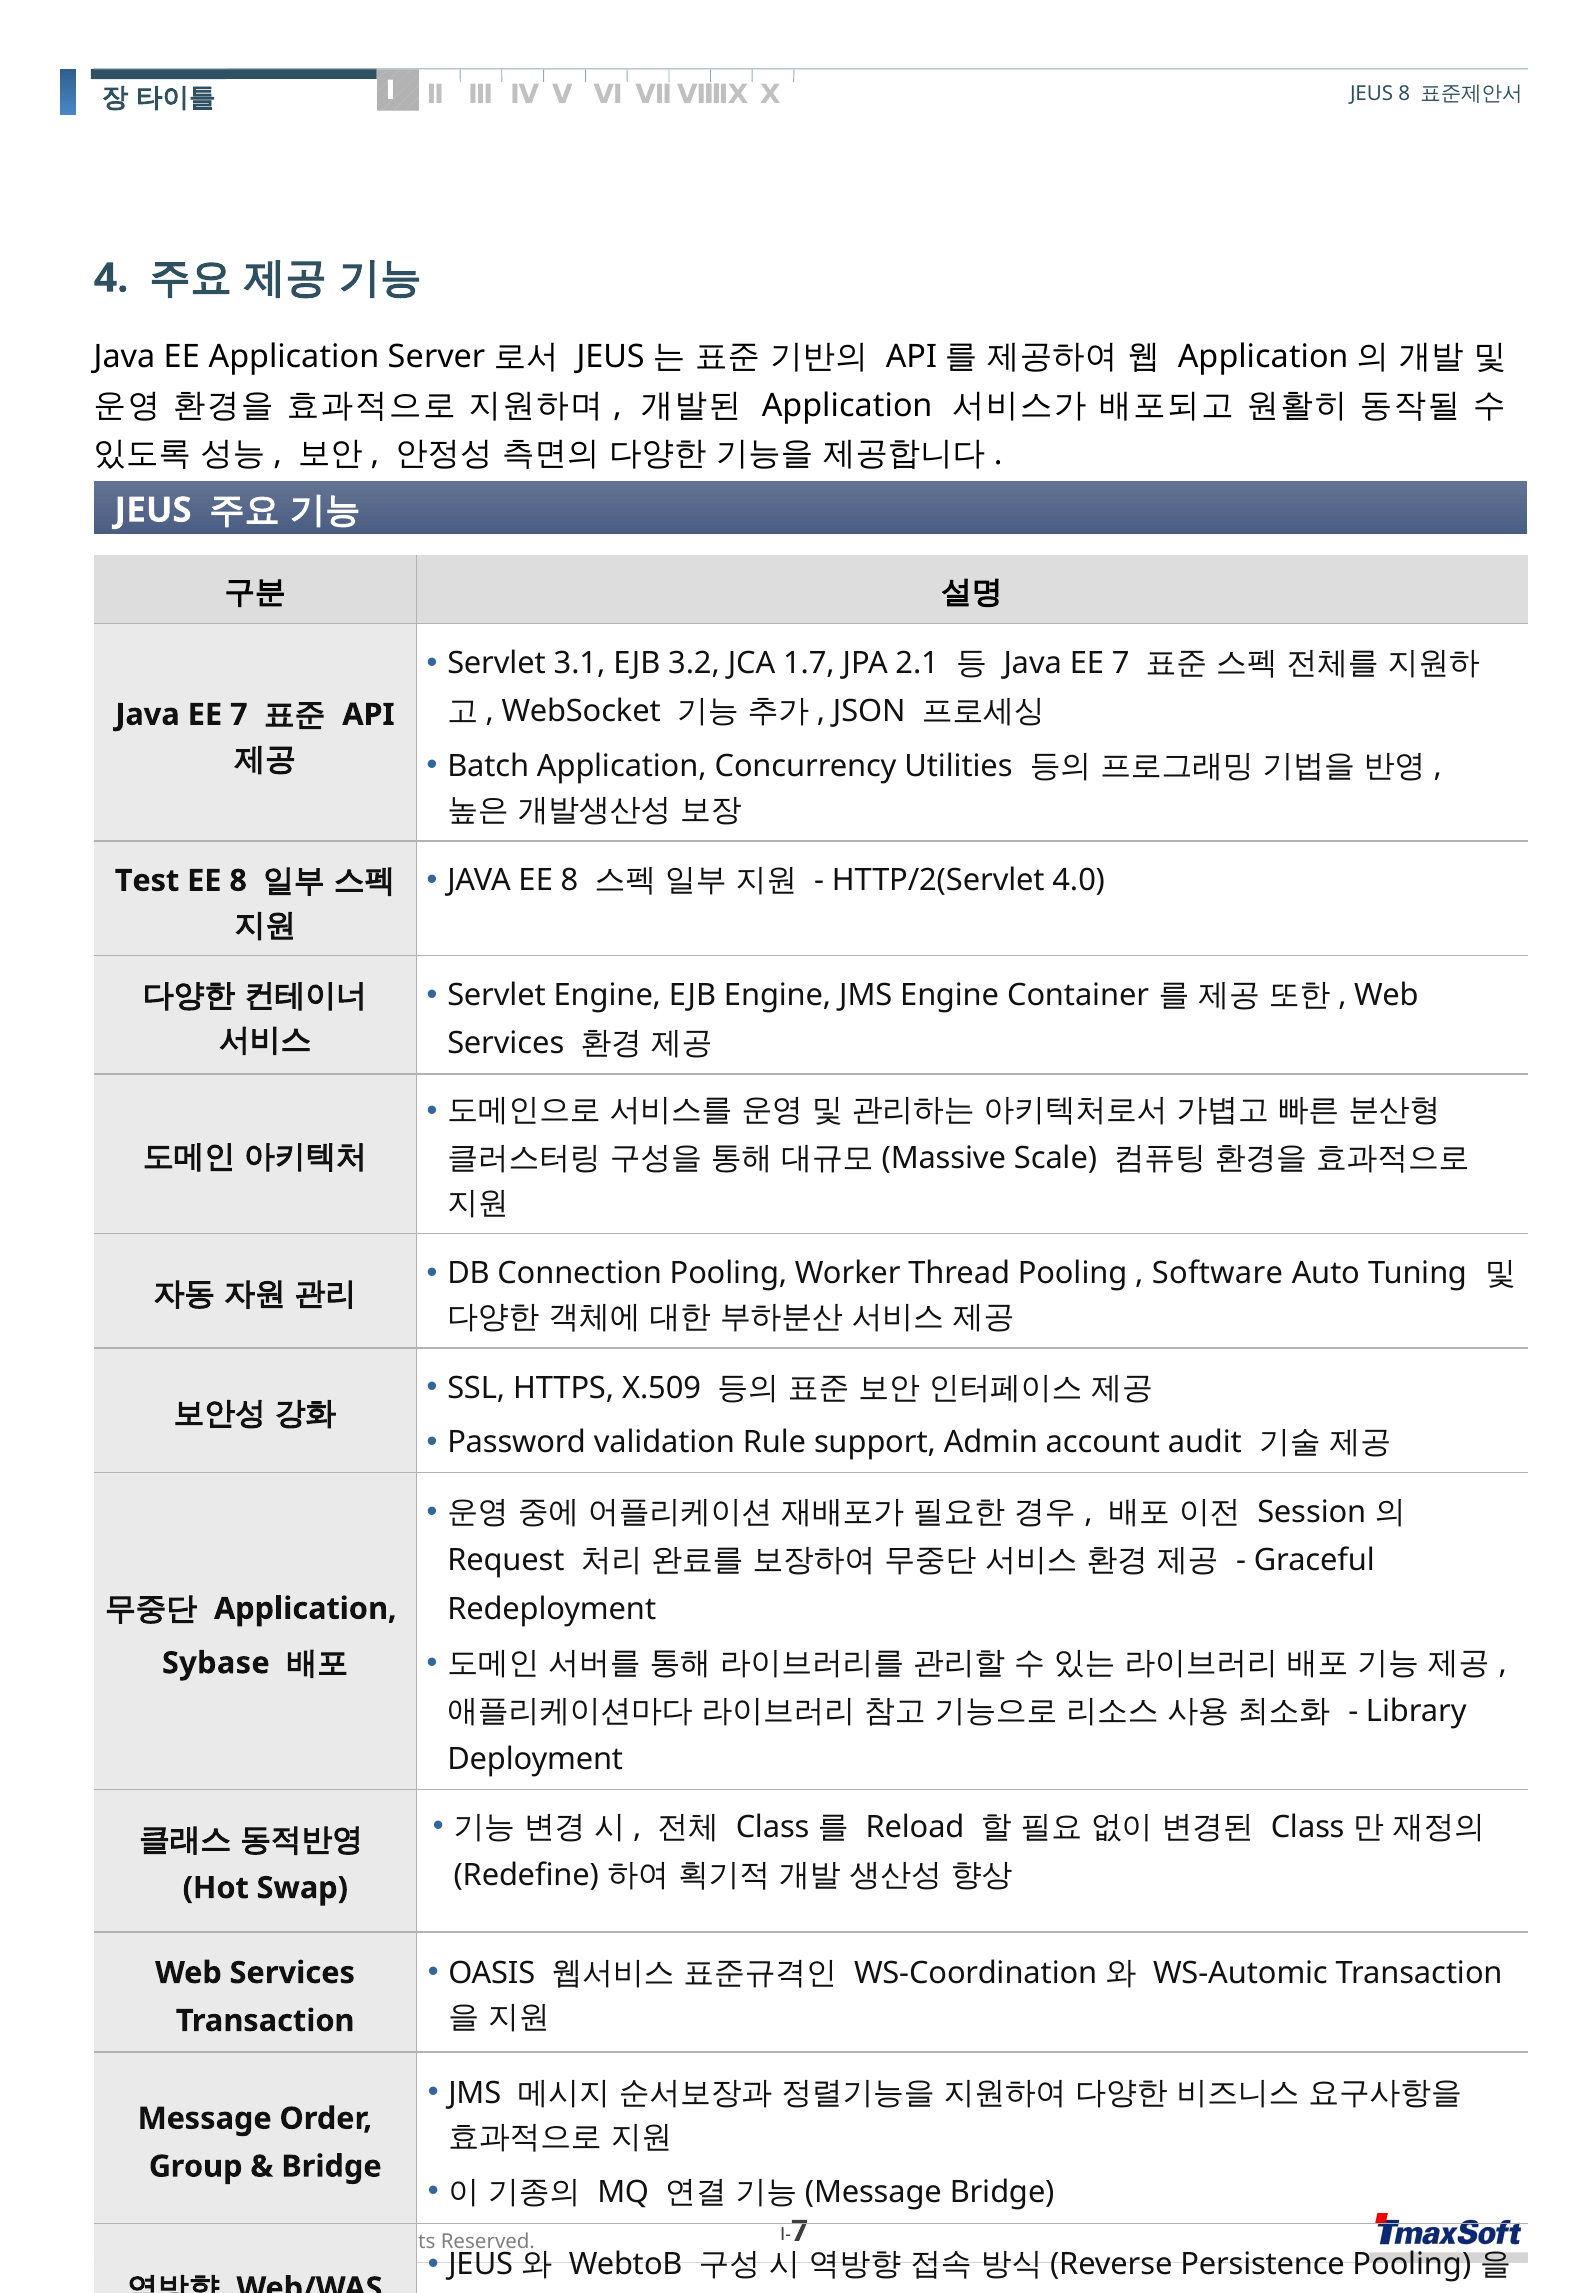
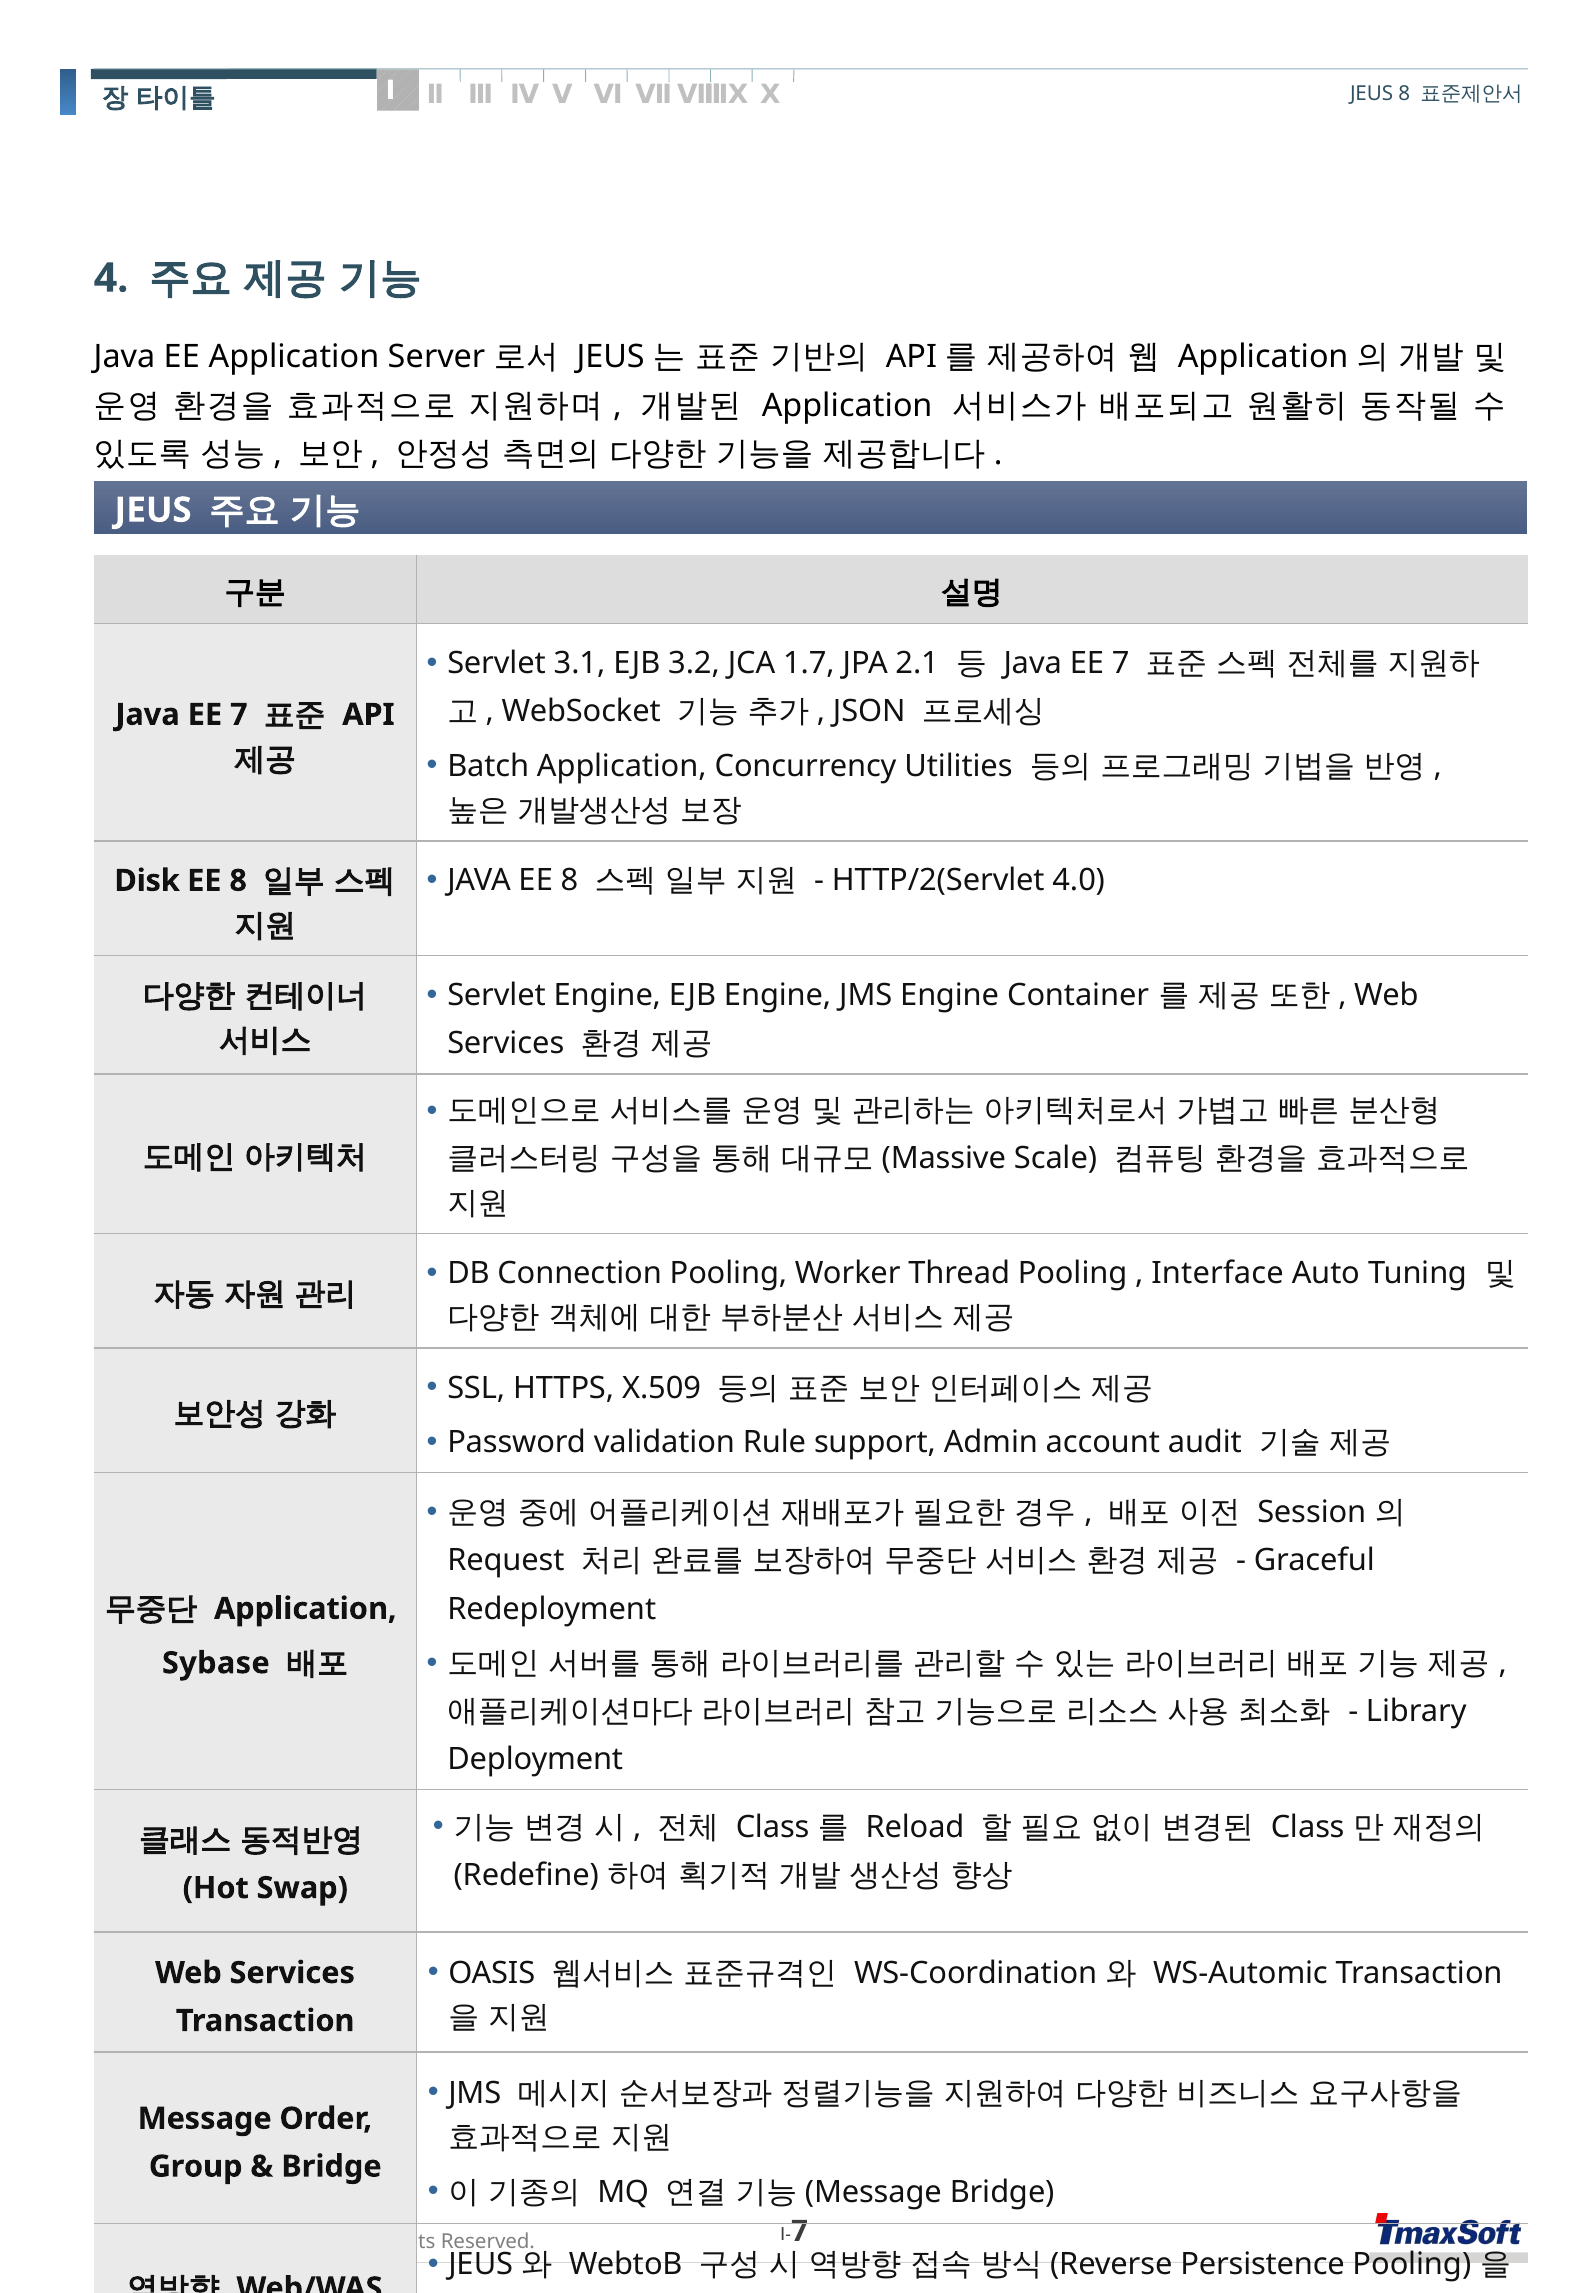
Test: Test -> Disk
Software: Software -> Interface
